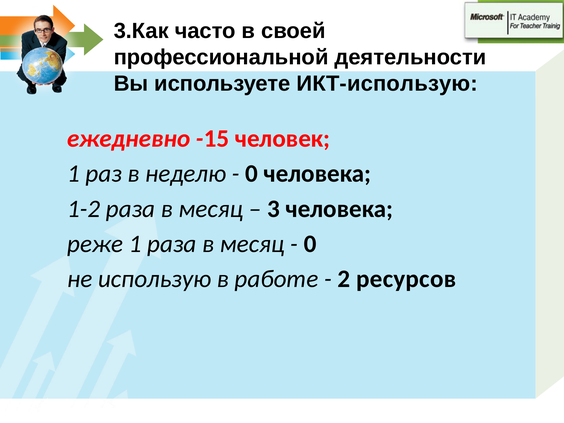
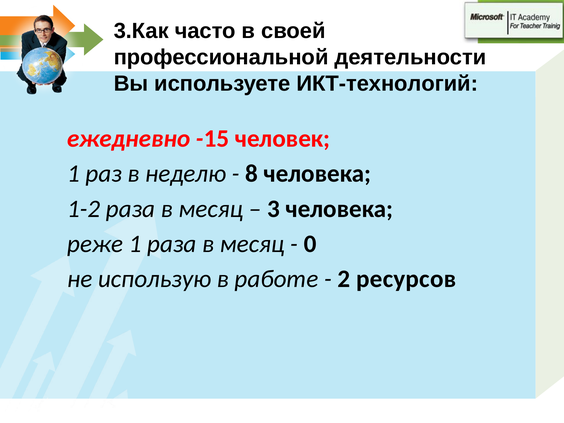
ИКТ-использую: ИКТ-использую -> ИКТ-технологий
0 at (252, 174): 0 -> 8
